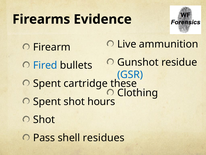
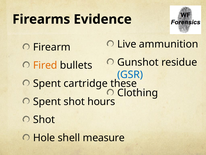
Fired colour: blue -> orange
Pass: Pass -> Hole
residues: residues -> measure
